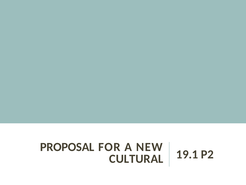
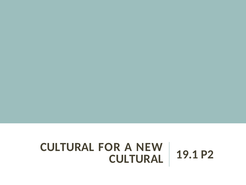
PROPOSAL at (67, 147): PROPOSAL -> CULTURAL
